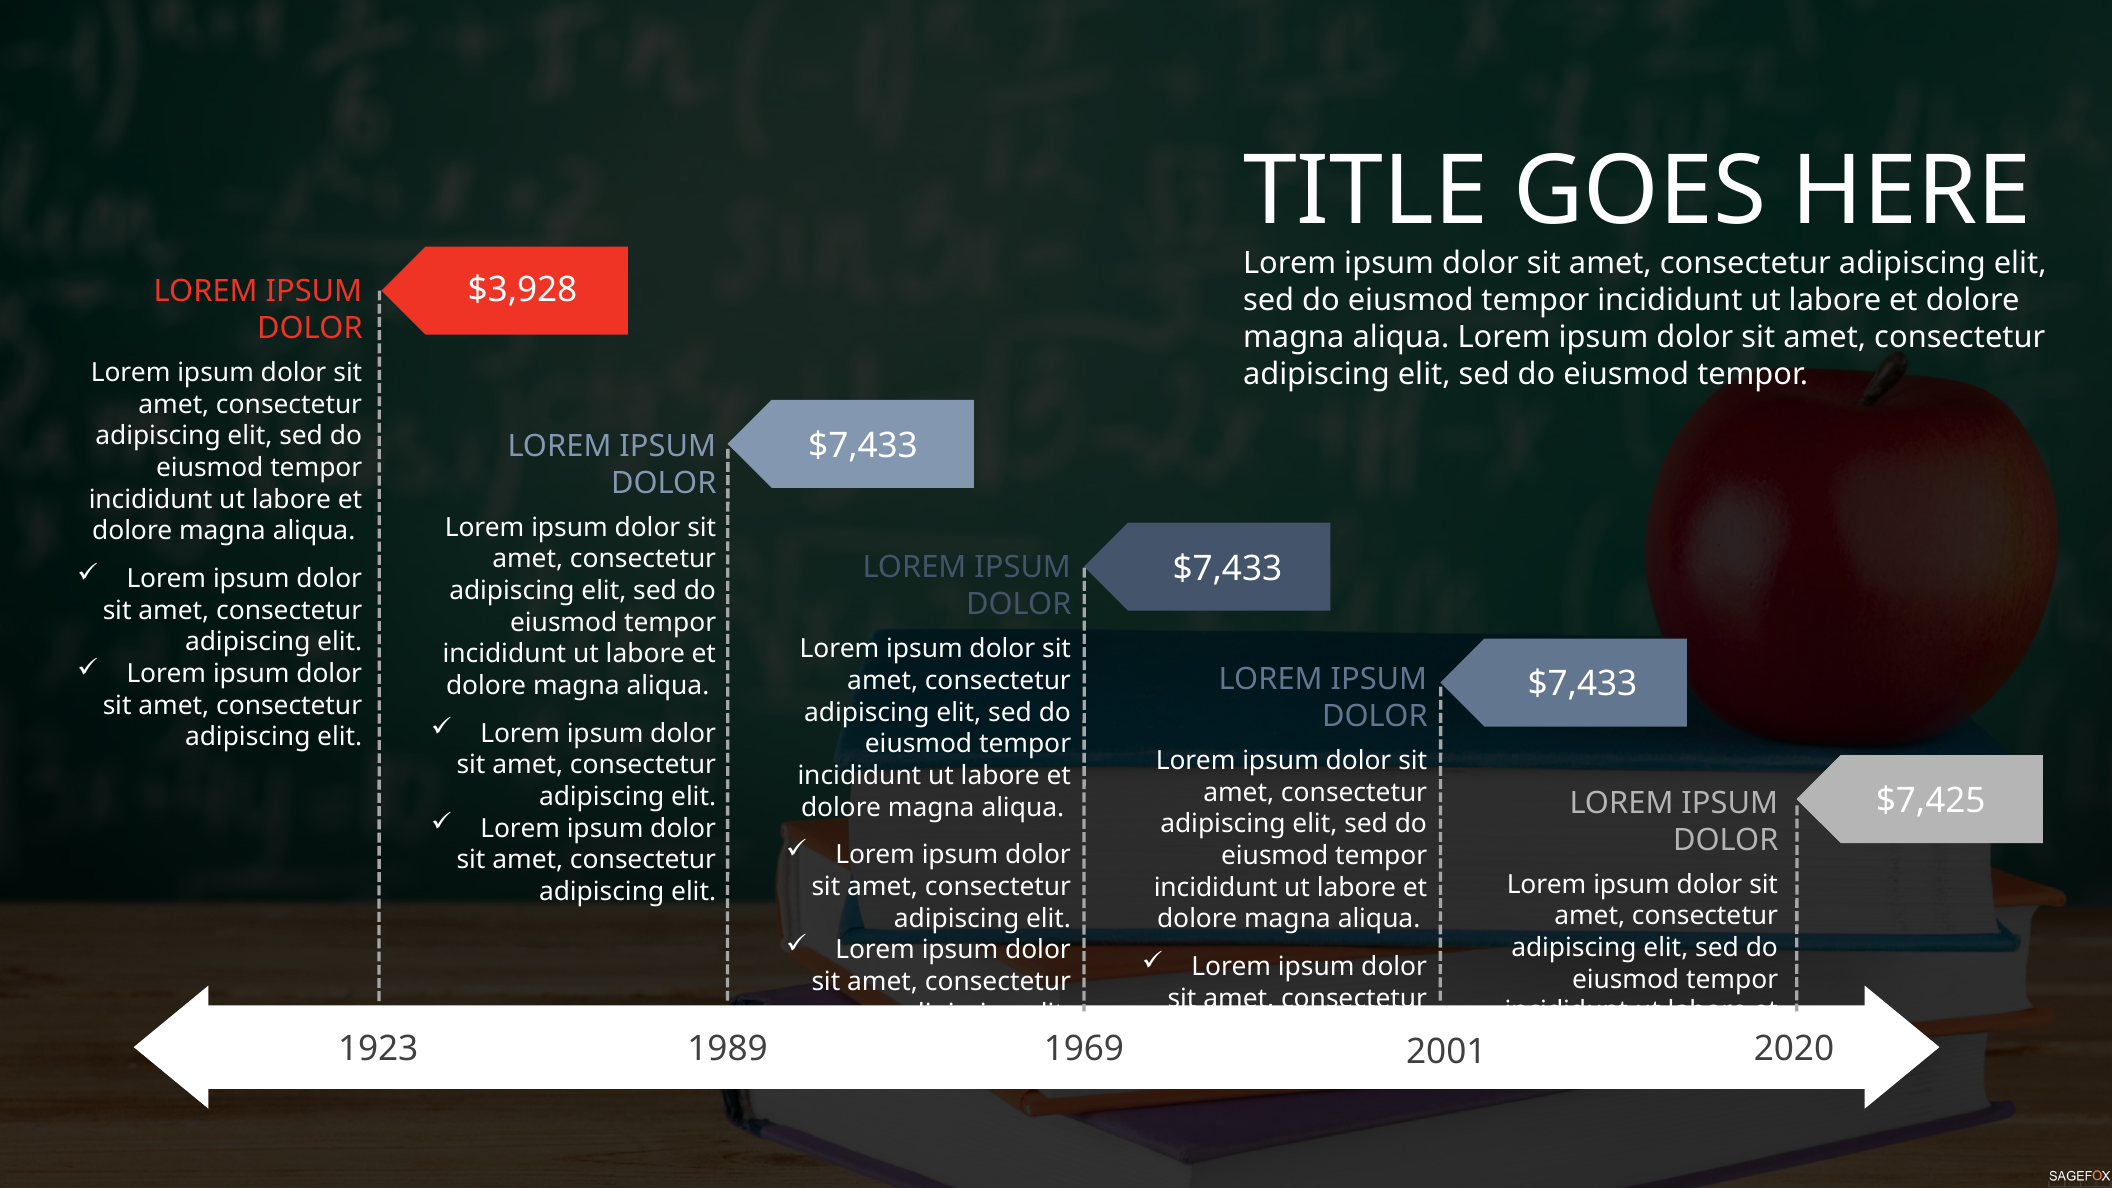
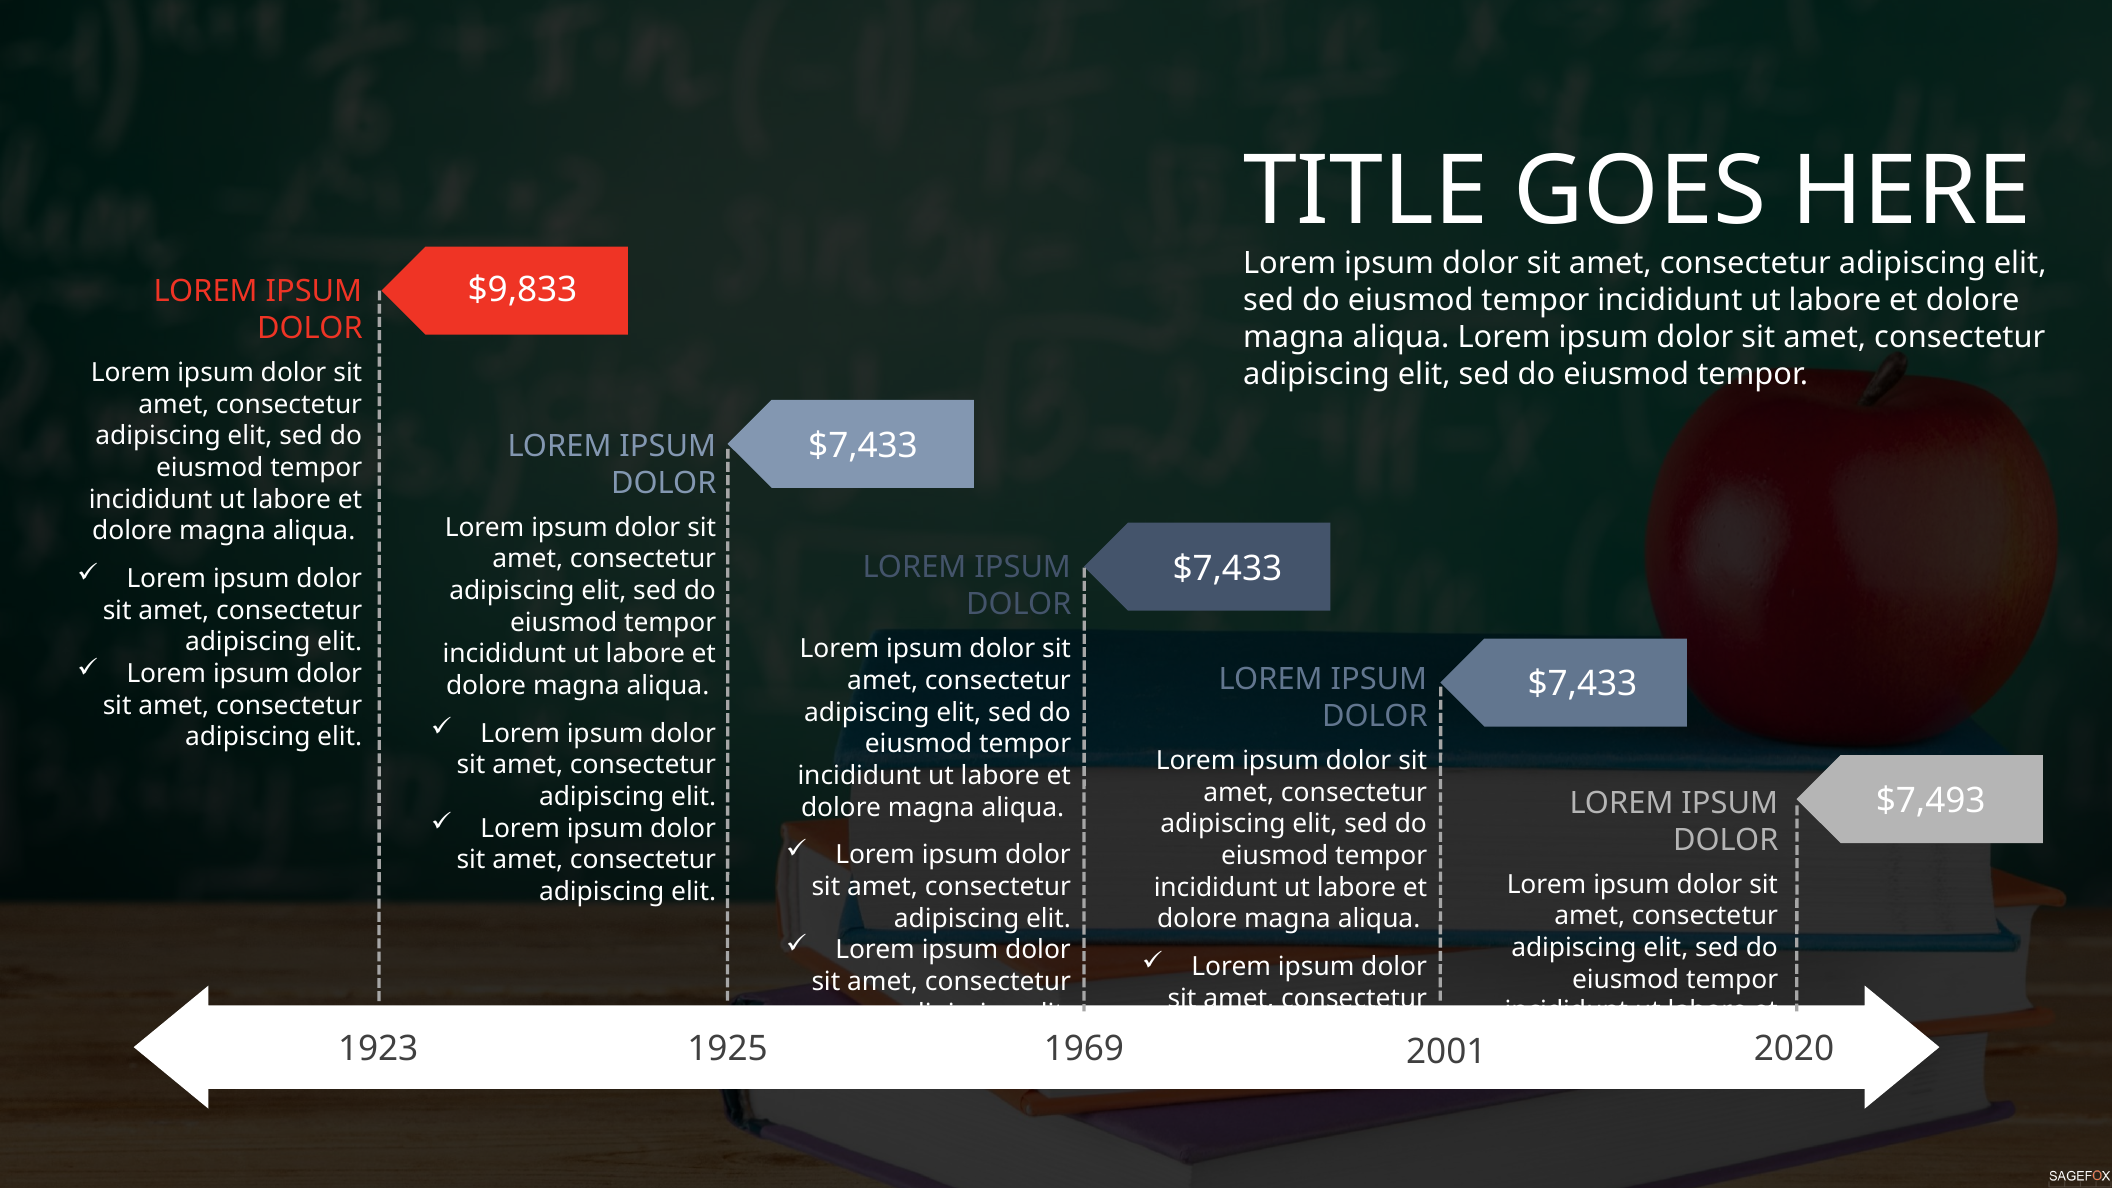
$3,928: $3,928 -> $9,833
$7,425: $7,425 -> $7,493
1989: 1989 -> 1925
